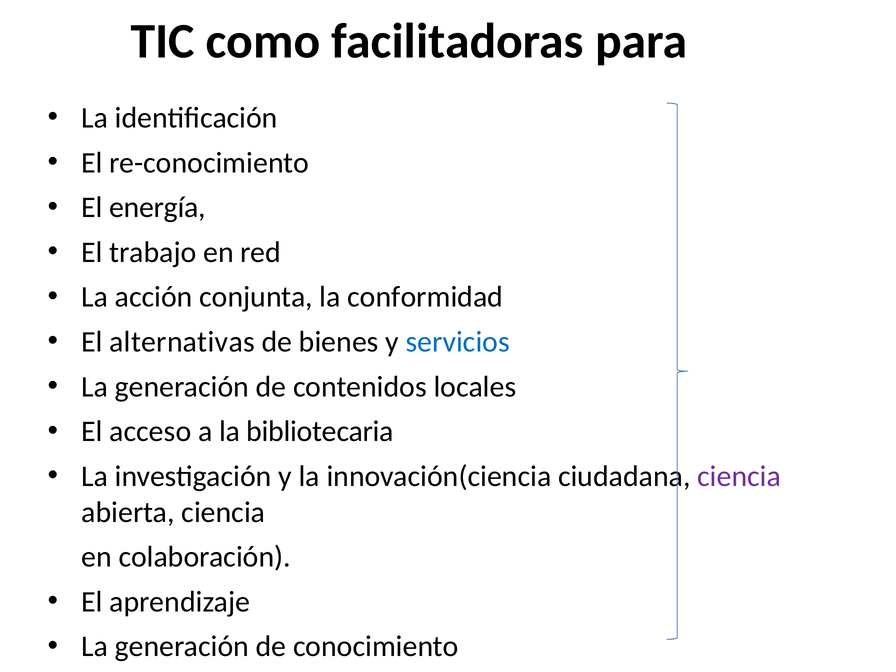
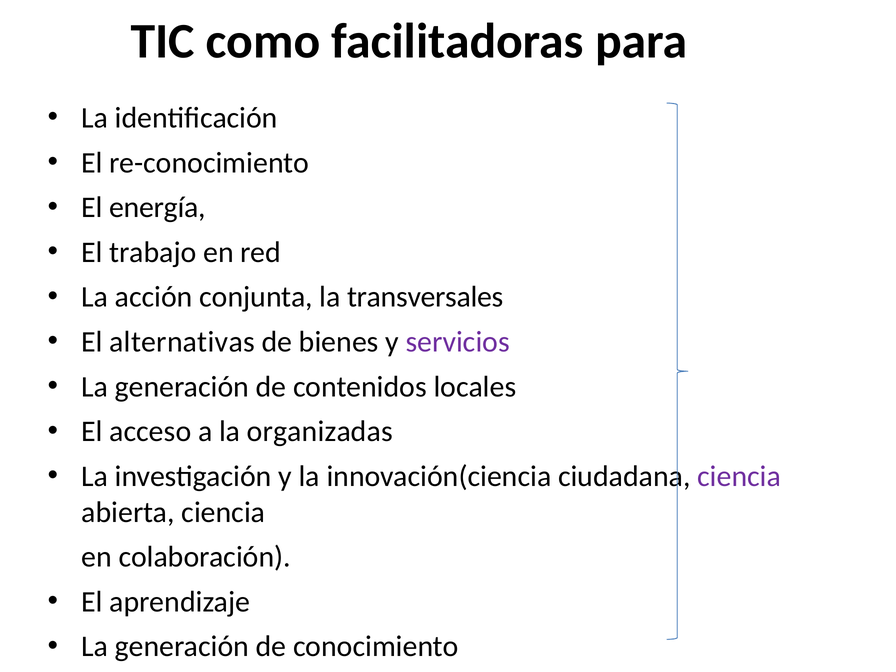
conformidad: conformidad -> transversales
servicios colour: blue -> purple
bibliotecaria: bibliotecaria -> organizadas
